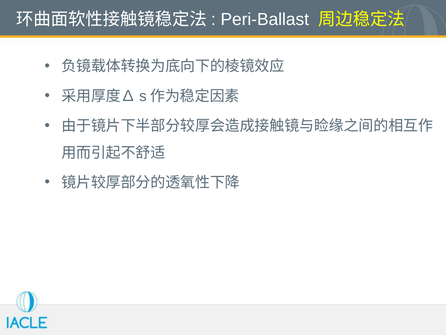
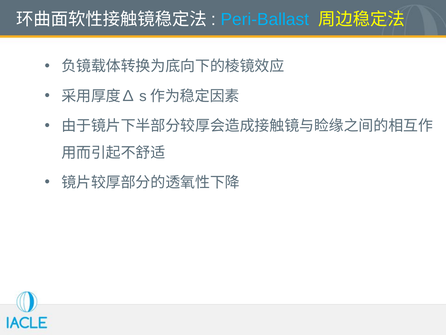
Peri-Ballast colour: white -> light blue
